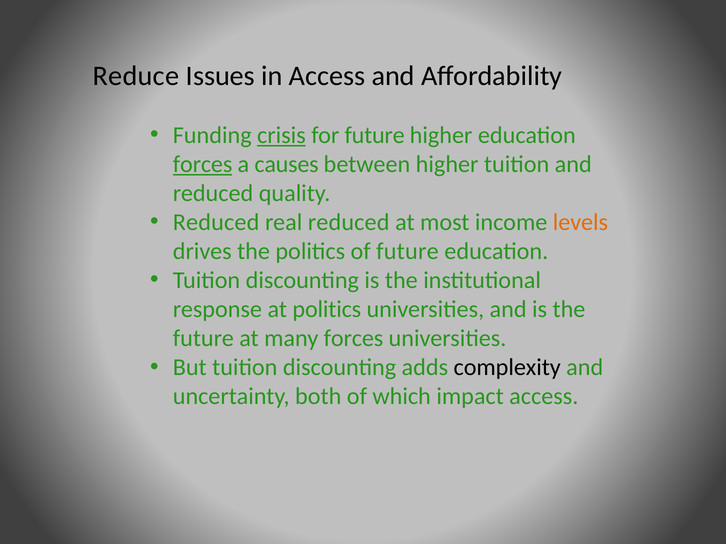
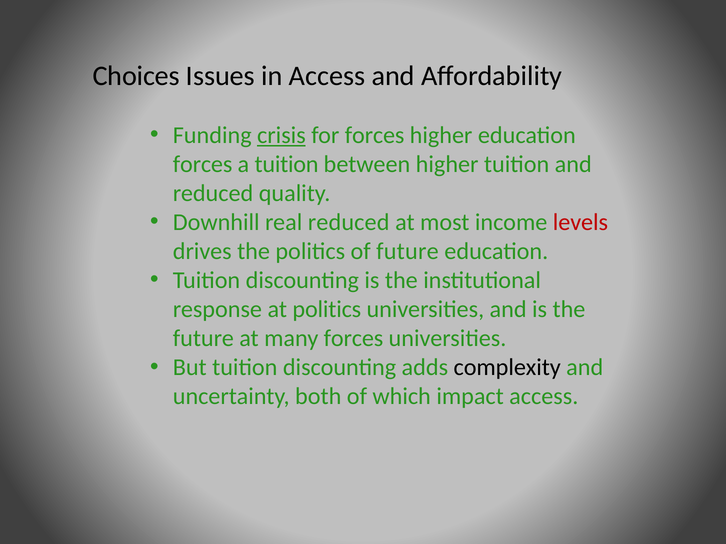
Reduce: Reduce -> Choices
for future: future -> forces
forces at (203, 164) underline: present -> none
a causes: causes -> tuition
Reduced at (216, 223): Reduced -> Downhill
levels colour: orange -> red
